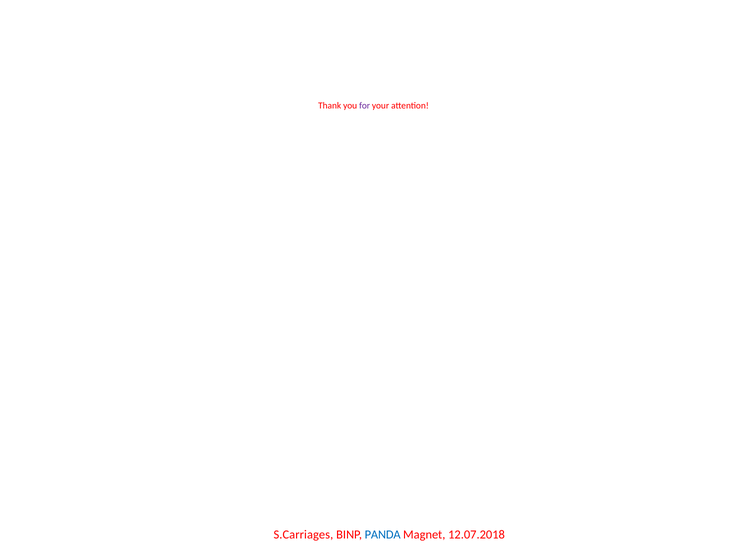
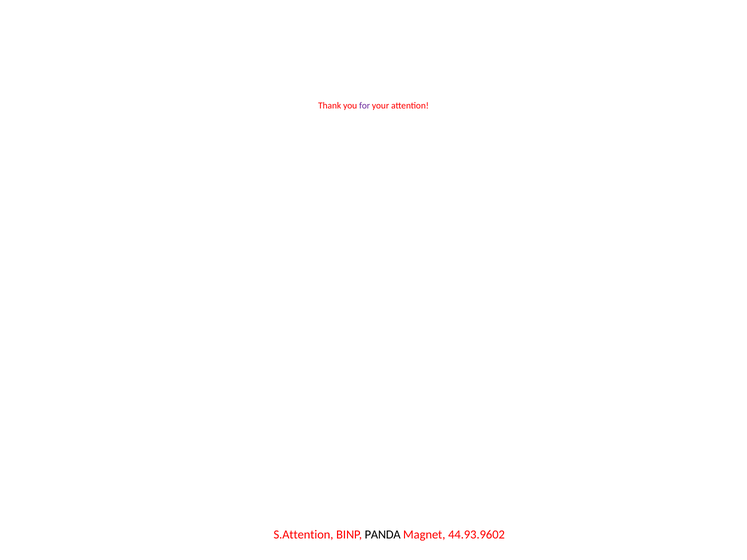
S.Carriages: S.Carriages -> S.Attention
PANDA colour: blue -> black
12.07.2018: 12.07.2018 -> 44.93.9602
